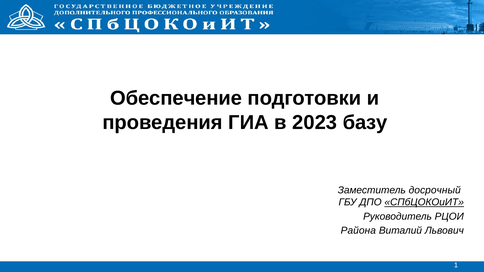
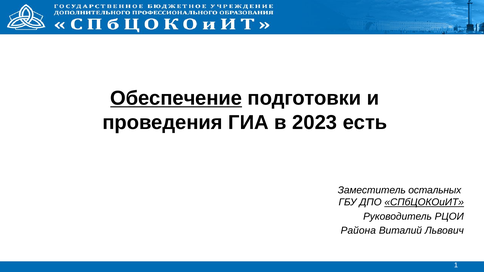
Обеспечение underline: none -> present
базу: базу -> есть
досрочный: досрочный -> остальных
